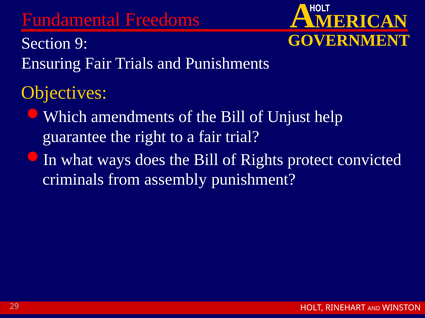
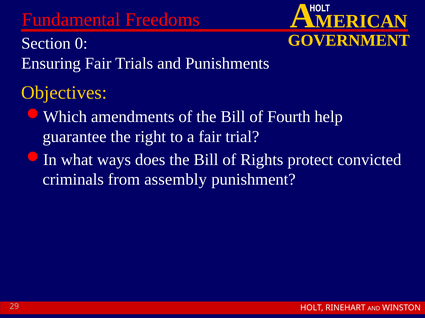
9: 9 -> 0
Unjust: Unjust -> Fourth
